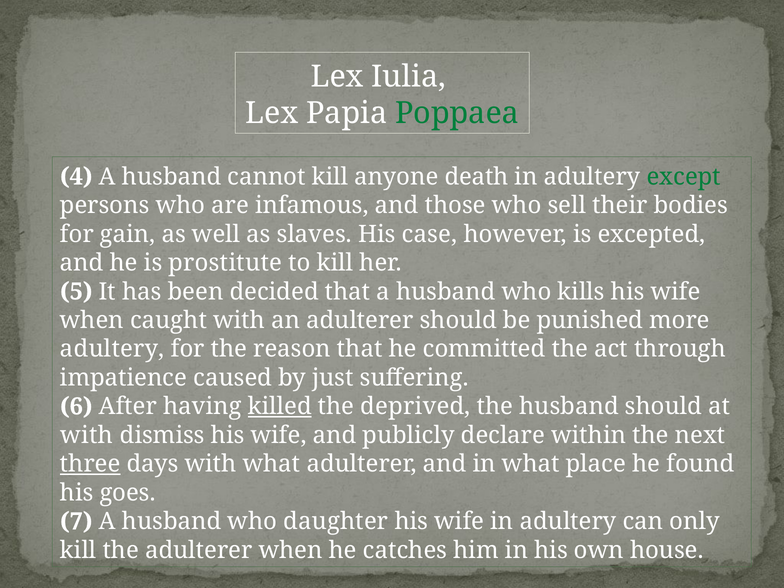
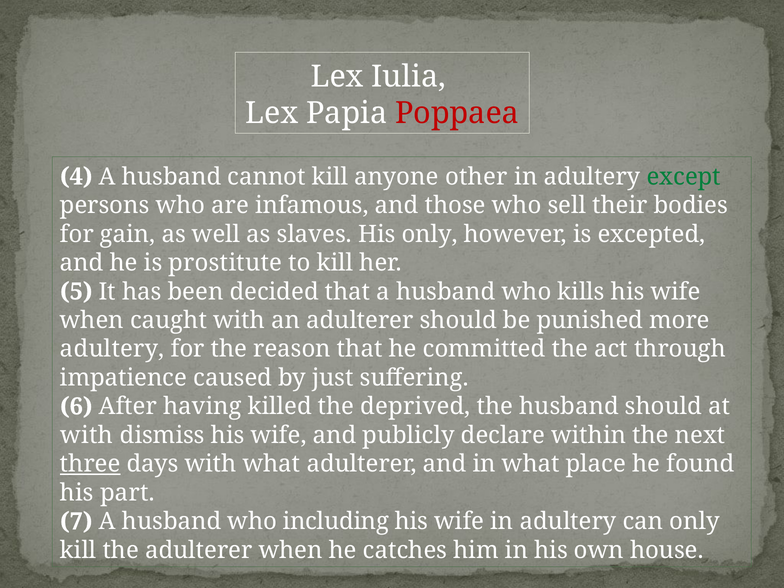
Poppaea colour: green -> red
death: death -> other
His case: case -> only
killed underline: present -> none
goes: goes -> part
daughter: daughter -> including
